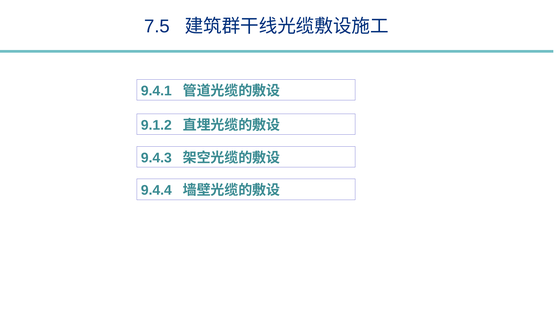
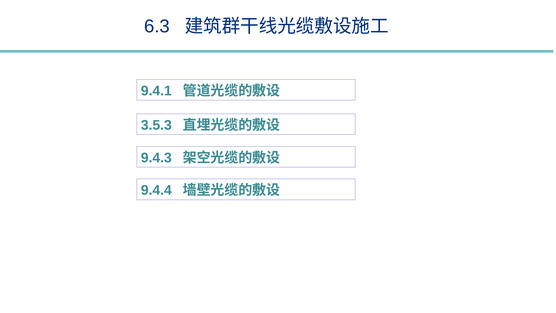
7.5: 7.5 -> 6.3
9.1.2: 9.1.2 -> 3.5.3
